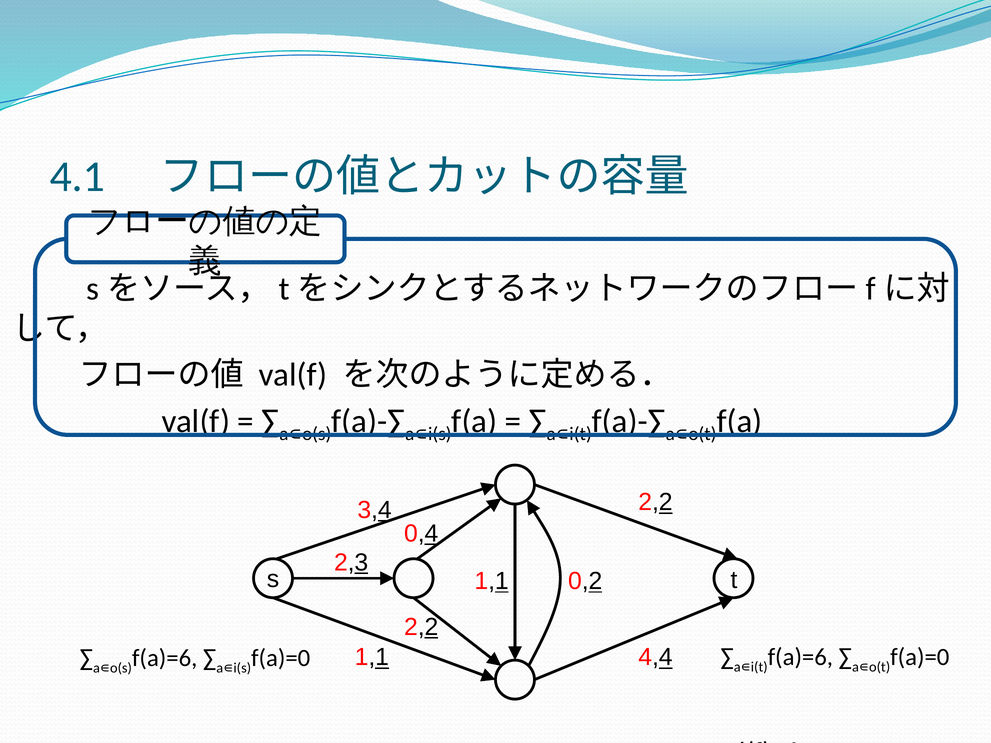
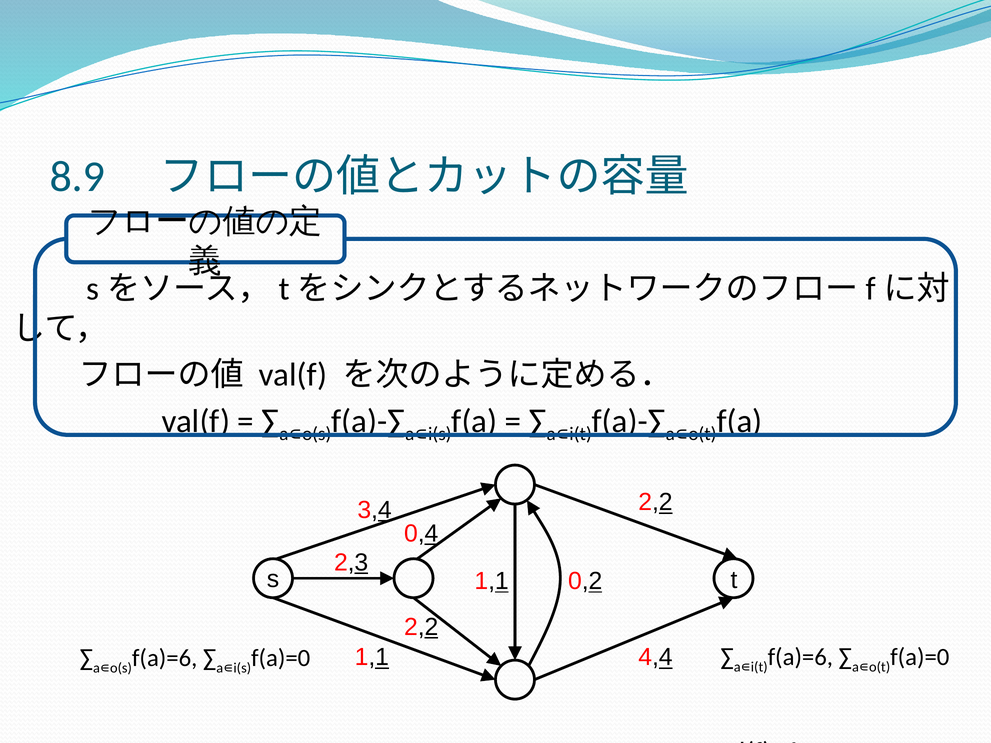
4.1: 4.1 -> 8.9
